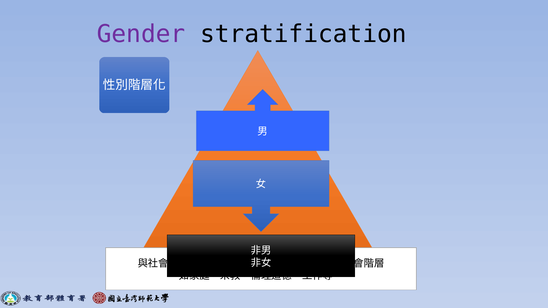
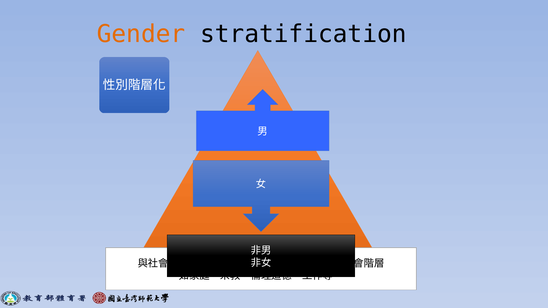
Gender colour: purple -> orange
